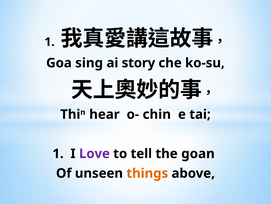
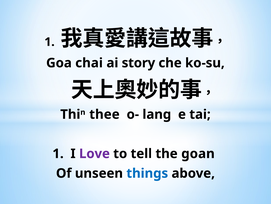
sing: sing -> chai
hear: hear -> thee
chin: chin -> lang
things colour: orange -> blue
